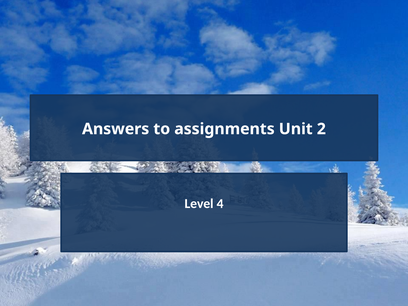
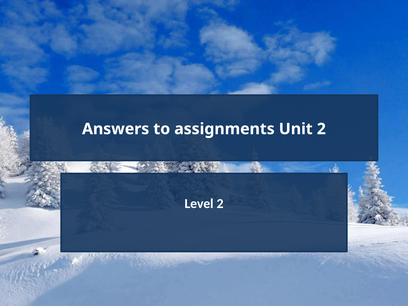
Level 4: 4 -> 2
